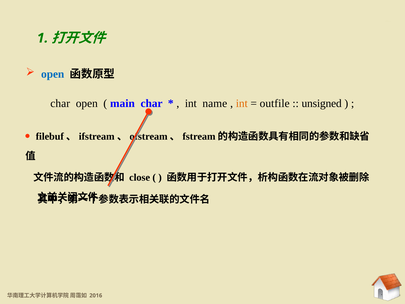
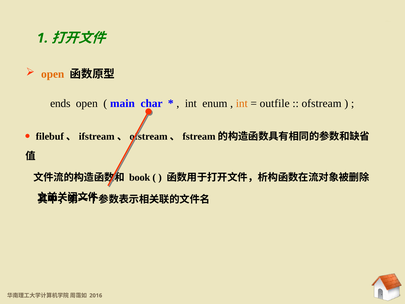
open at (53, 74) colour: blue -> orange
char at (60, 103): char -> ends
name: name -> enum
unsigned: unsigned -> ofstream
close: close -> book
